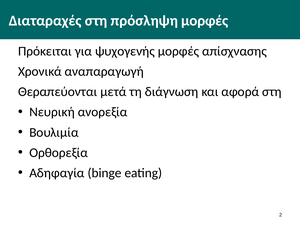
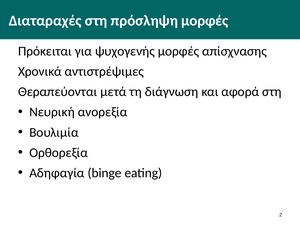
αναπαραγωγή: αναπαραγωγή -> αντιστρέψιμες
